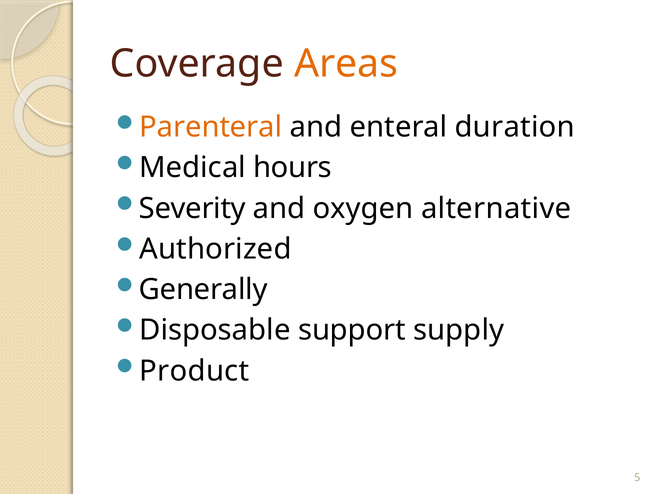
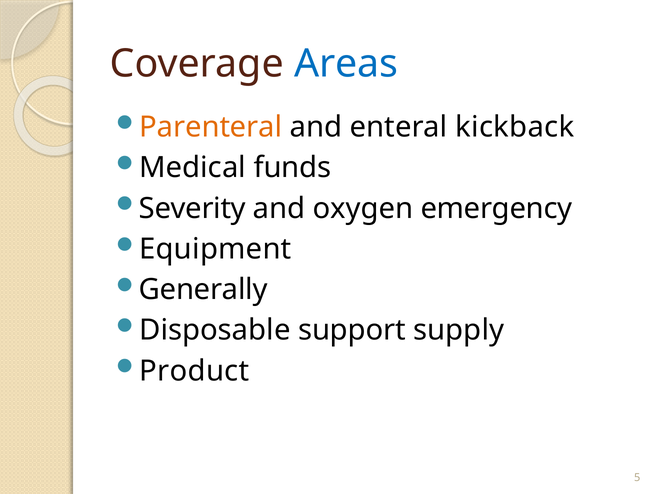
Areas colour: orange -> blue
duration: duration -> kickback
hours: hours -> funds
alternative: alternative -> emergency
Authorized: Authorized -> Equipment
